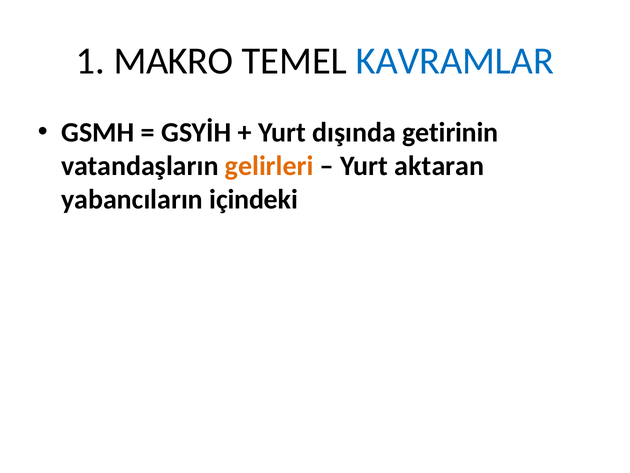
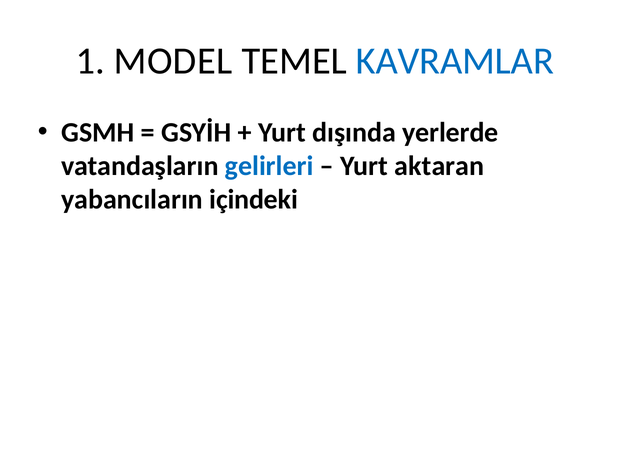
MAKRO: MAKRO -> MODEL
getirinin: getirinin -> yerlerde
gelirleri colour: orange -> blue
